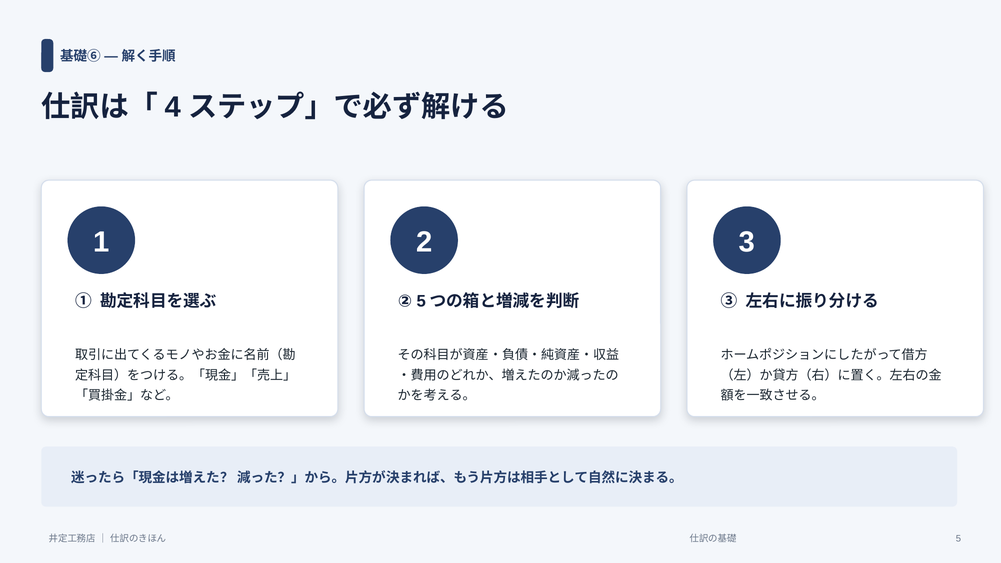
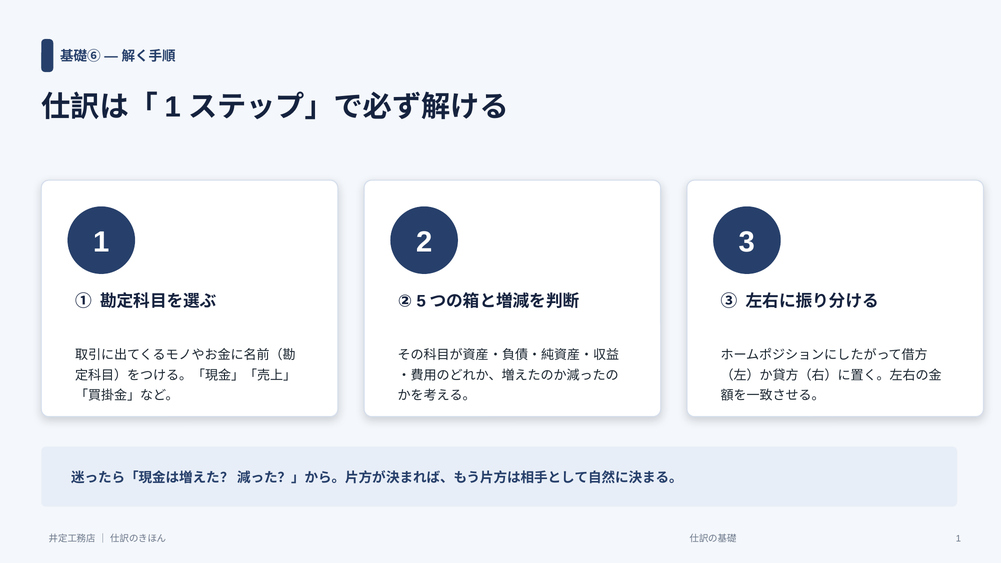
4 at (173, 107): 4 -> 1
5 at (958, 539): 5 -> 1
